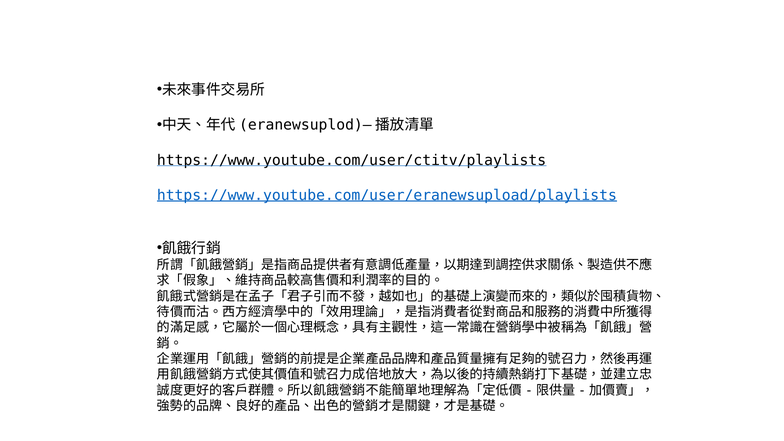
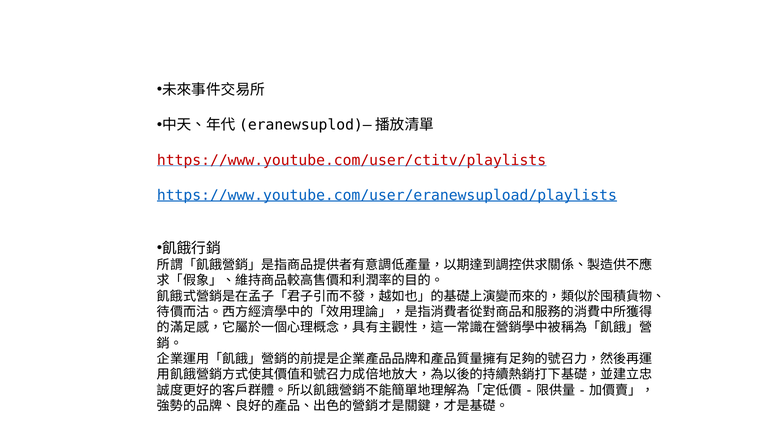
https://www.youtube.com/user/ctitv/playlists colour: black -> red
